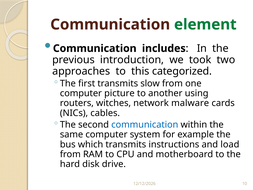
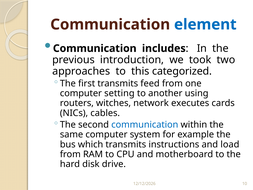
element colour: green -> blue
slow: slow -> feed
picture: picture -> setting
malware: malware -> executes
